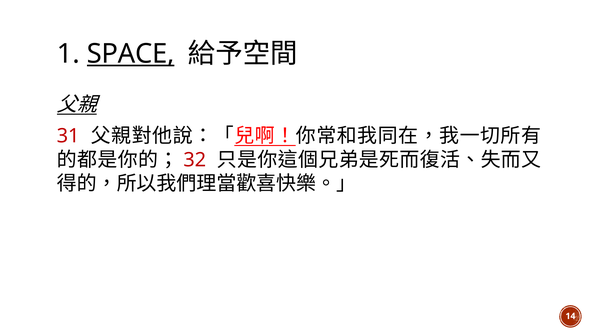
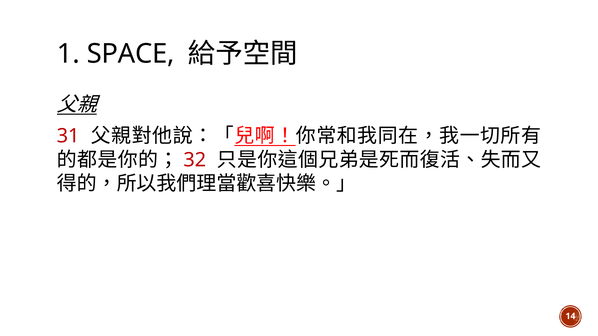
SPACE underline: present -> none
